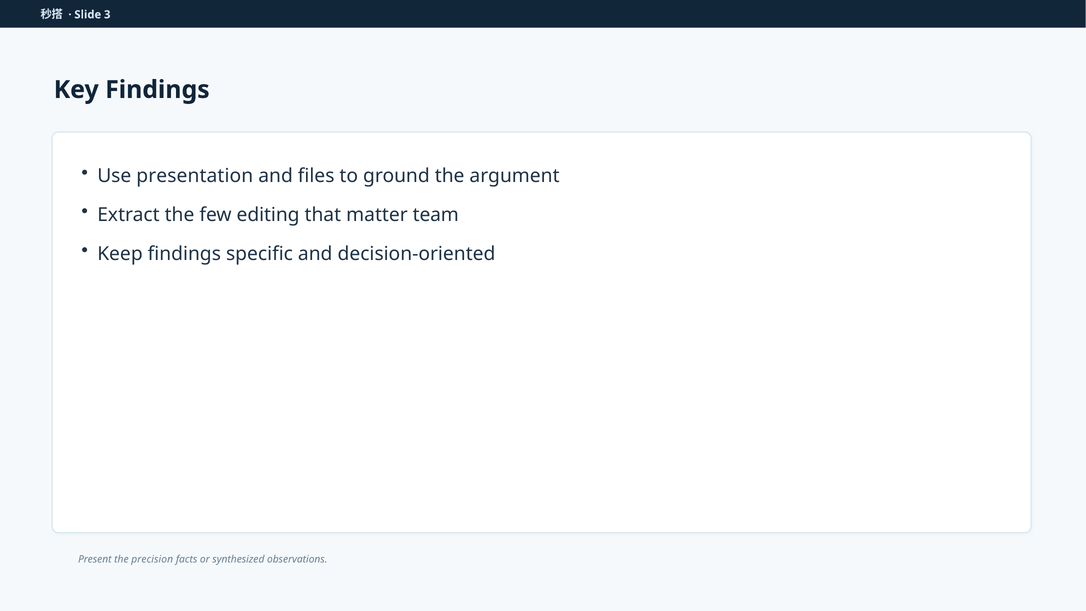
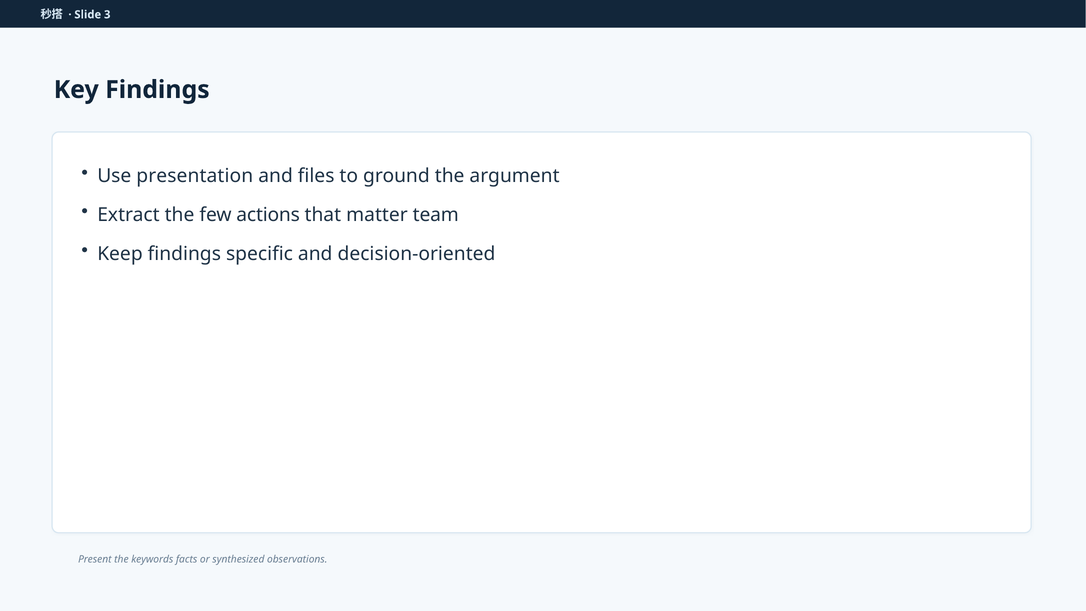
editing: editing -> actions
precision: precision -> keywords
